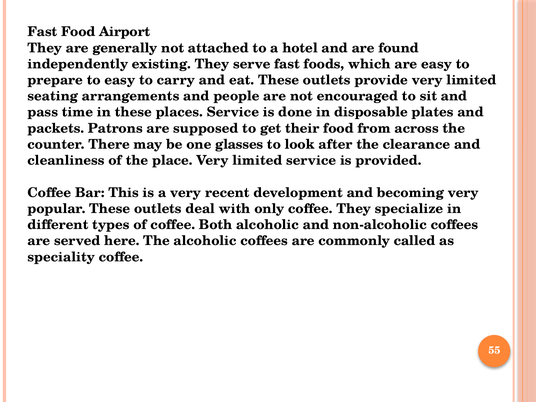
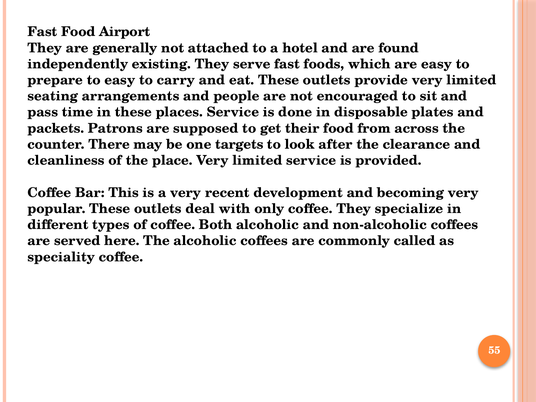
glasses: glasses -> targets
